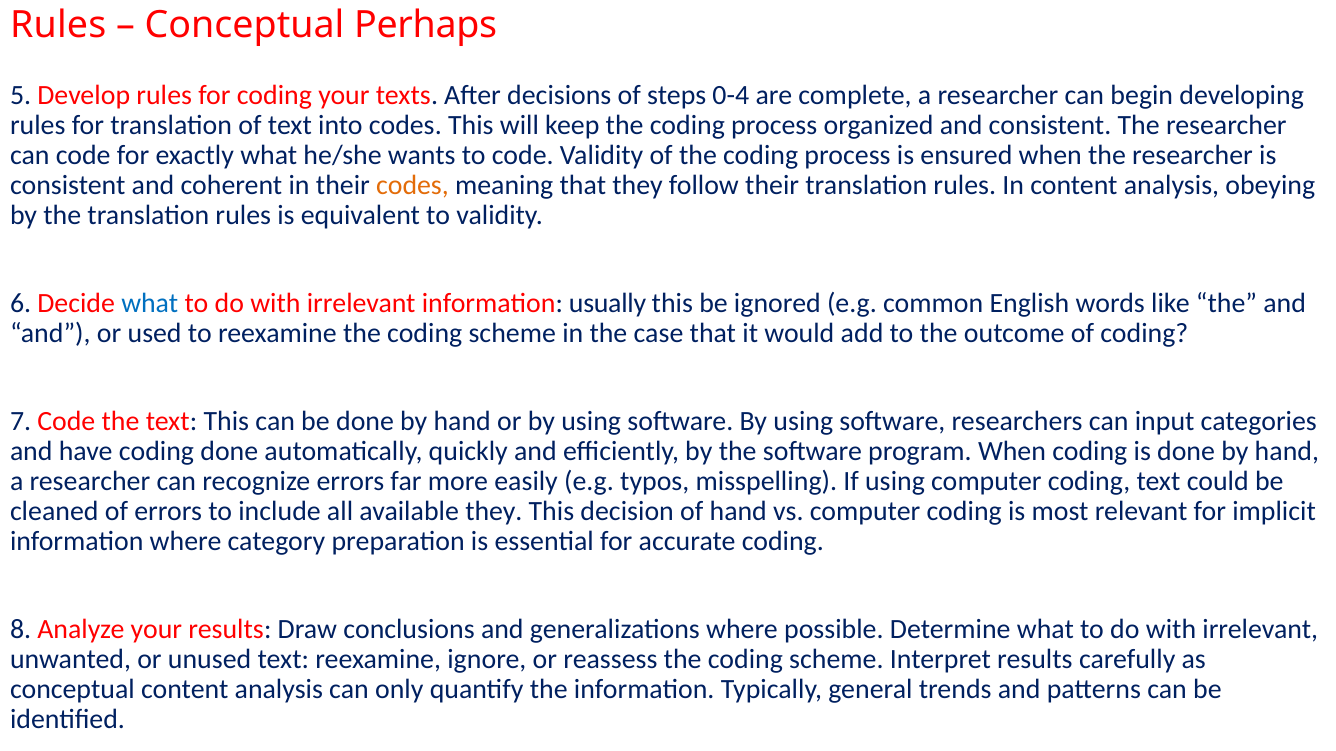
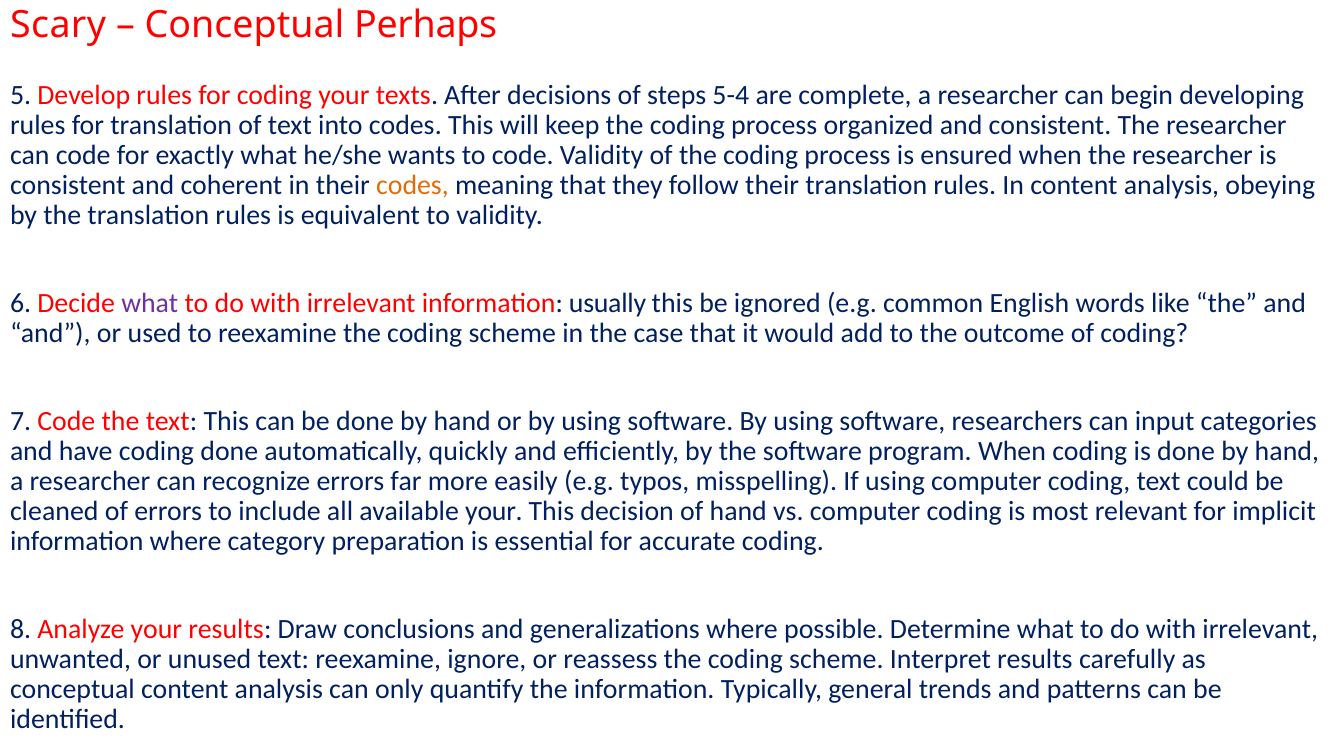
Rules at (58, 25): Rules -> Scary
0-4: 0-4 -> 5-4
what at (150, 303) colour: blue -> purple
available they: they -> your
